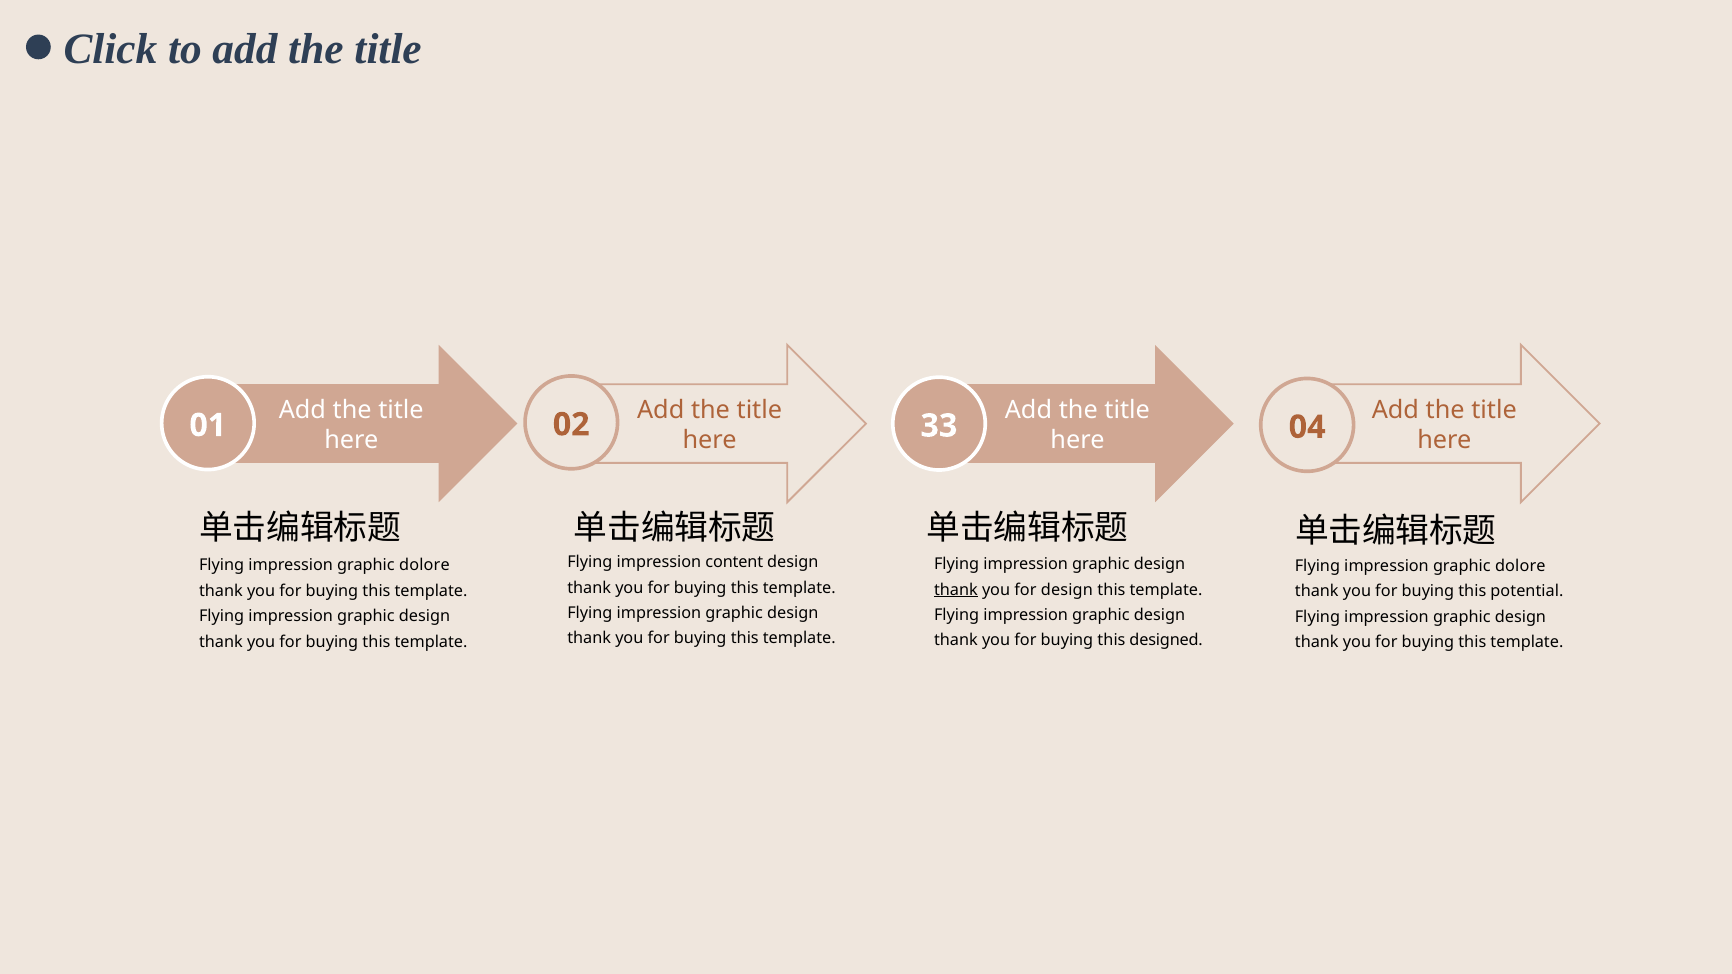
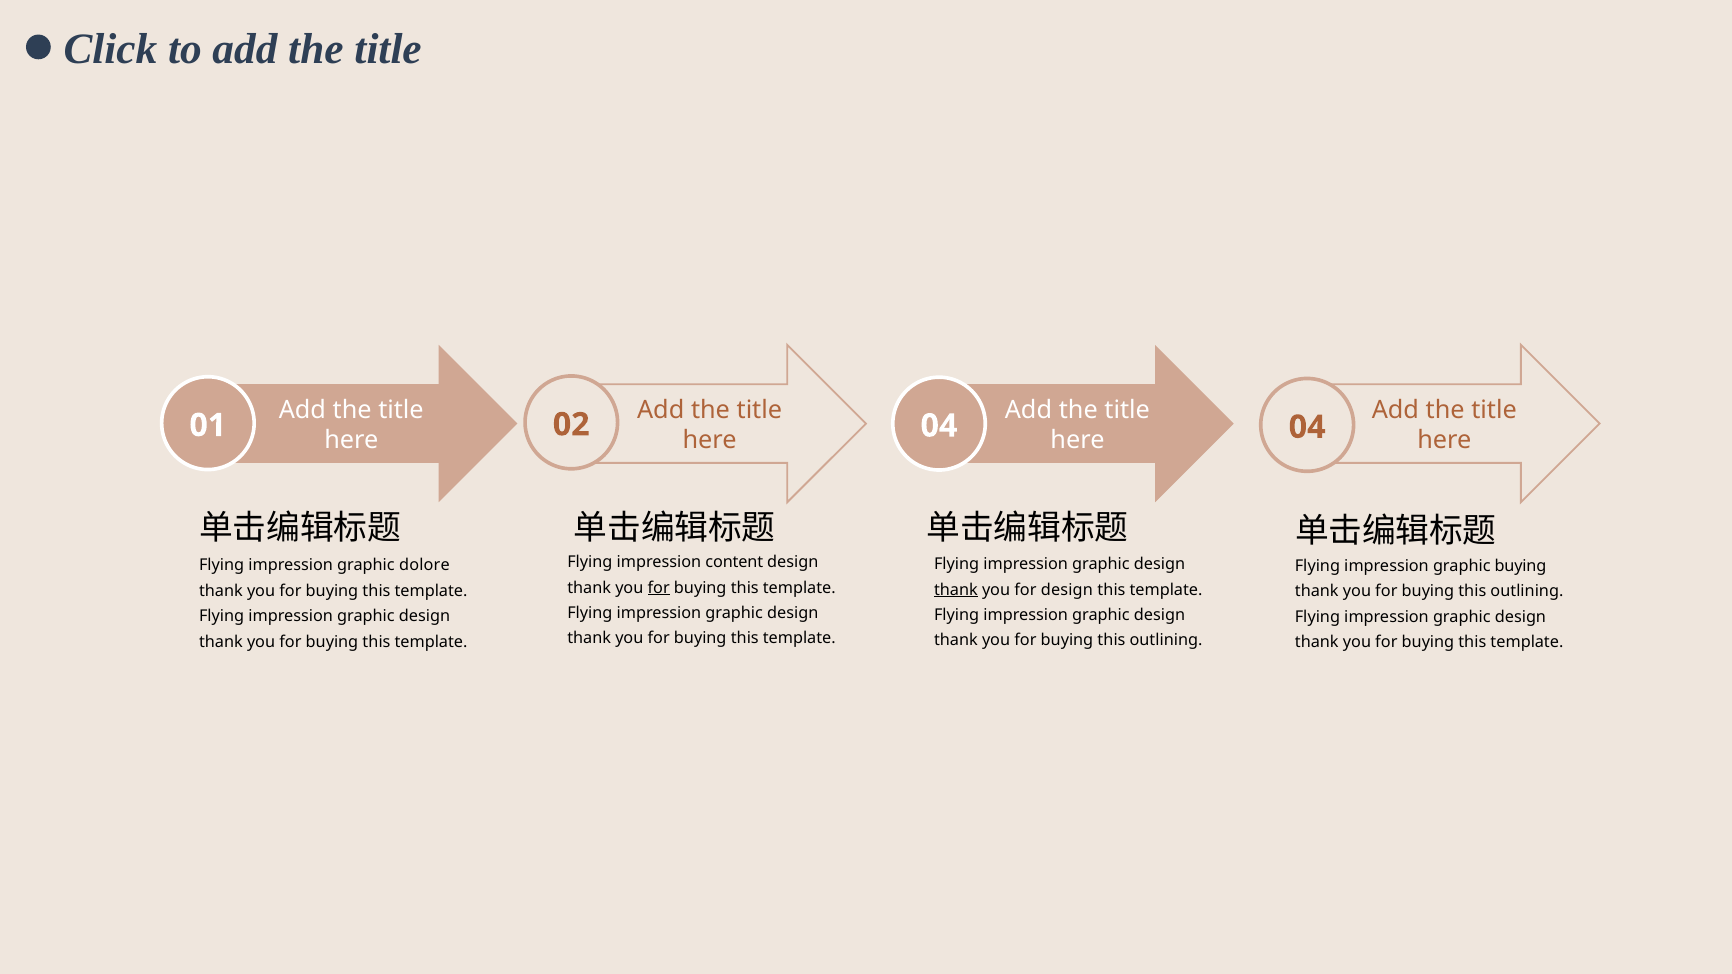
02 33: 33 -> 04
dolore at (1520, 566): dolore -> buying
for at (659, 588) underline: none -> present
potential at (1527, 592): potential -> outlining
designed at (1166, 641): designed -> outlining
